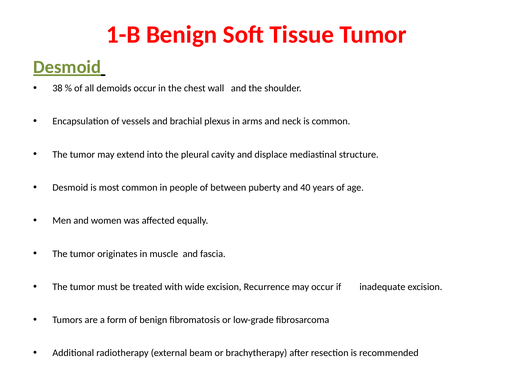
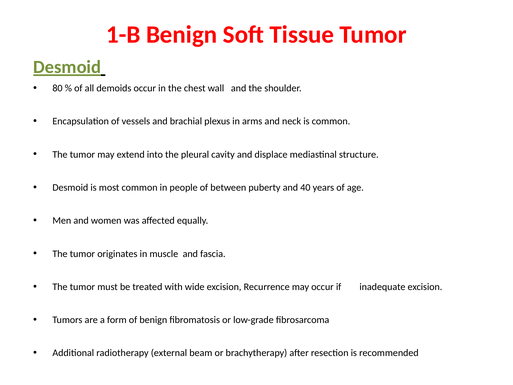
38: 38 -> 80
